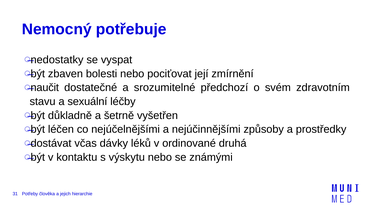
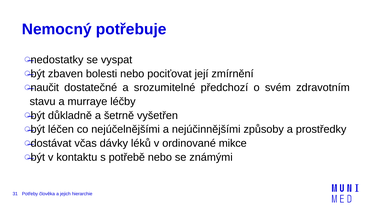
sexuální: sexuální -> murraye
druhá: druhá -> mikce
výskytu: výskytu -> potřebě
